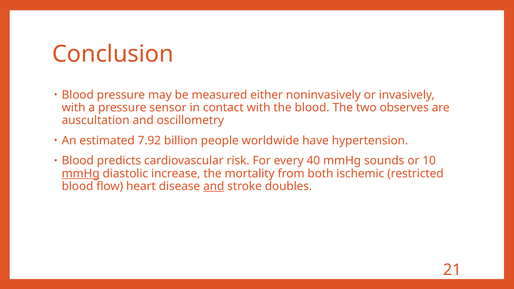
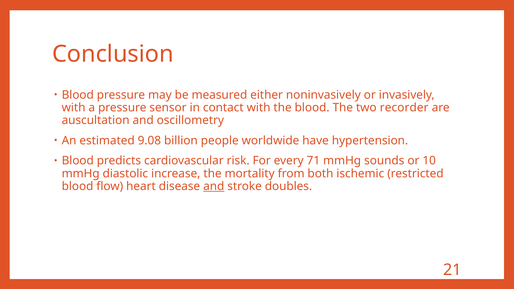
observes: observes -> recorder
7.92: 7.92 -> 9.08
40: 40 -> 71
mmHg at (81, 174) underline: present -> none
